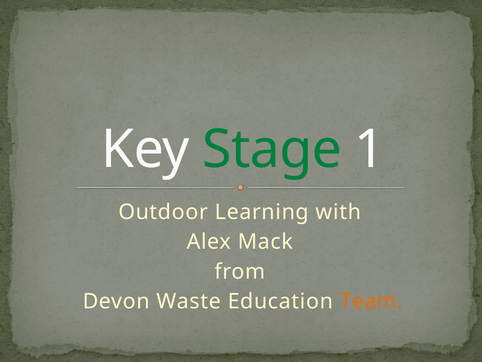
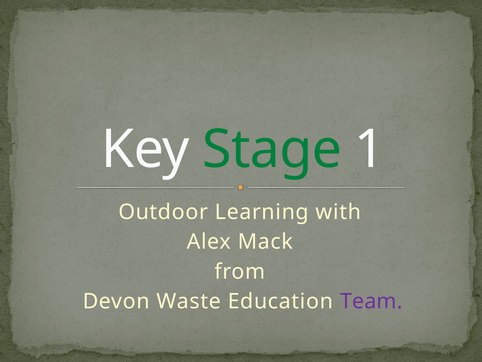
Team colour: orange -> purple
